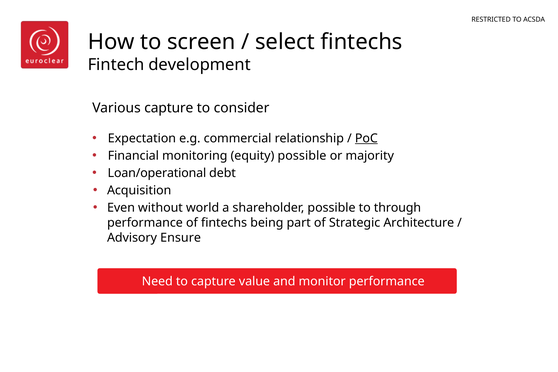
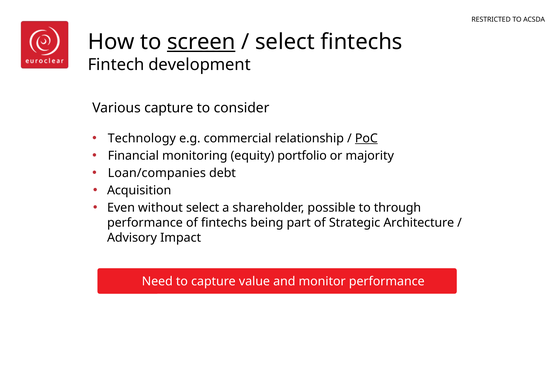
screen underline: none -> present
Expectation: Expectation -> Technology
equity possible: possible -> portfolio
Loan/operational: Loan/operational -> Loan/companies
without world: world -> select
Ensure: Ensure -> Impact
